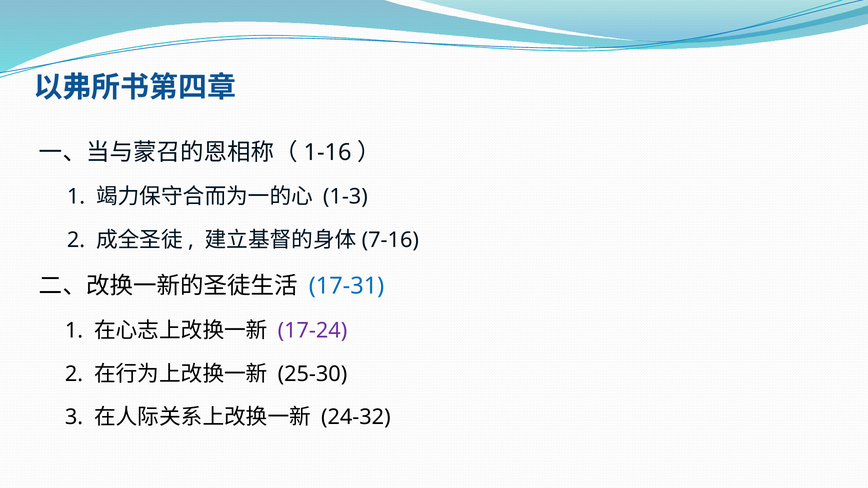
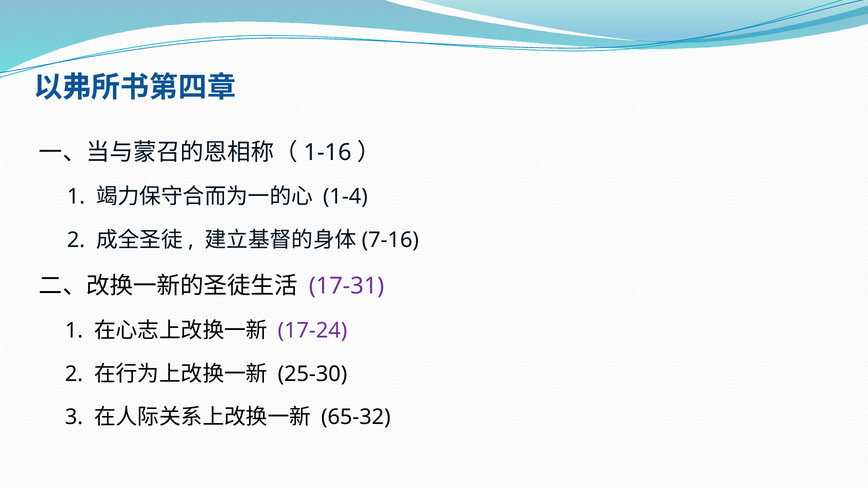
1-3: 1-3 -> 1-4
17-31 colour: blue -> purple
24-32: 24-32 -> 65-32
